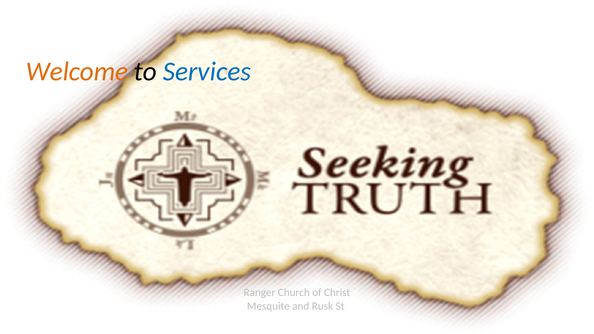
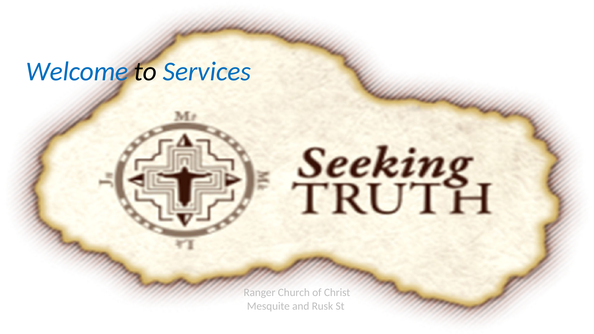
Welcome colour: orange -> blue
